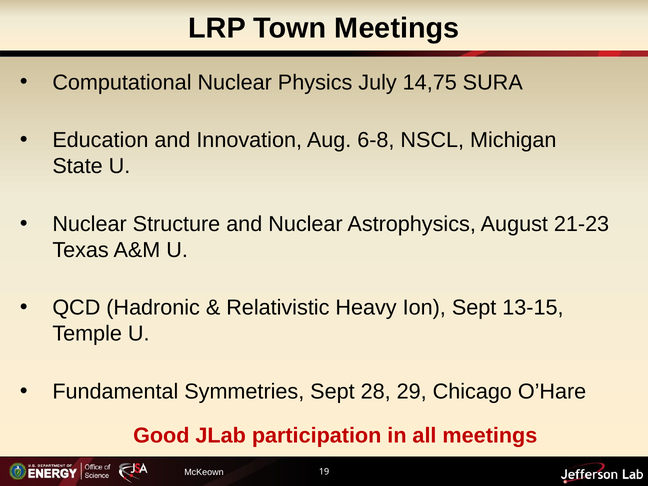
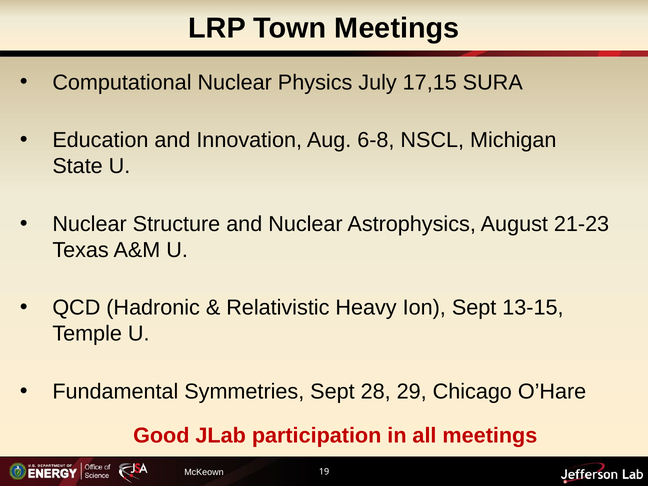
14,75: 14,75 -> 17,15
